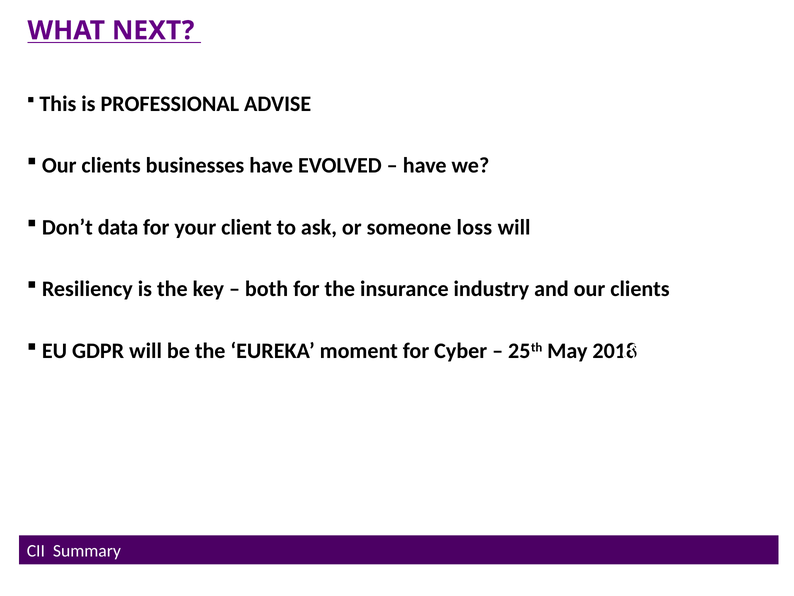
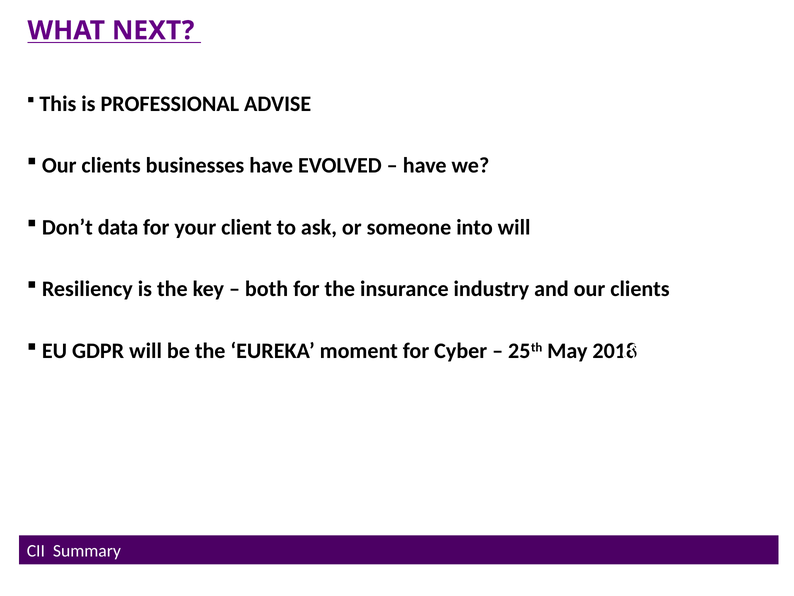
loss: loss -> into
